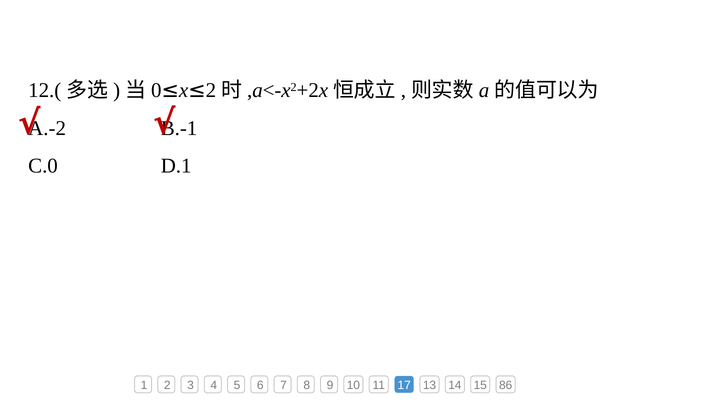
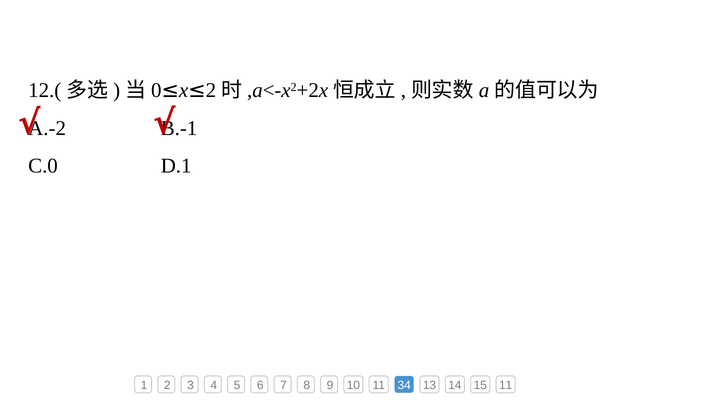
17: 17 -> 34
15 86: 86 -> 11
